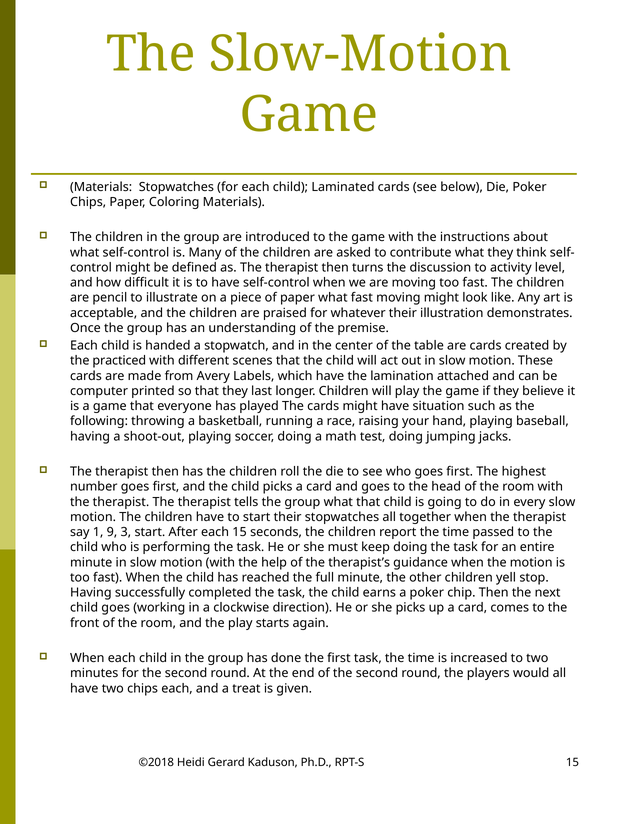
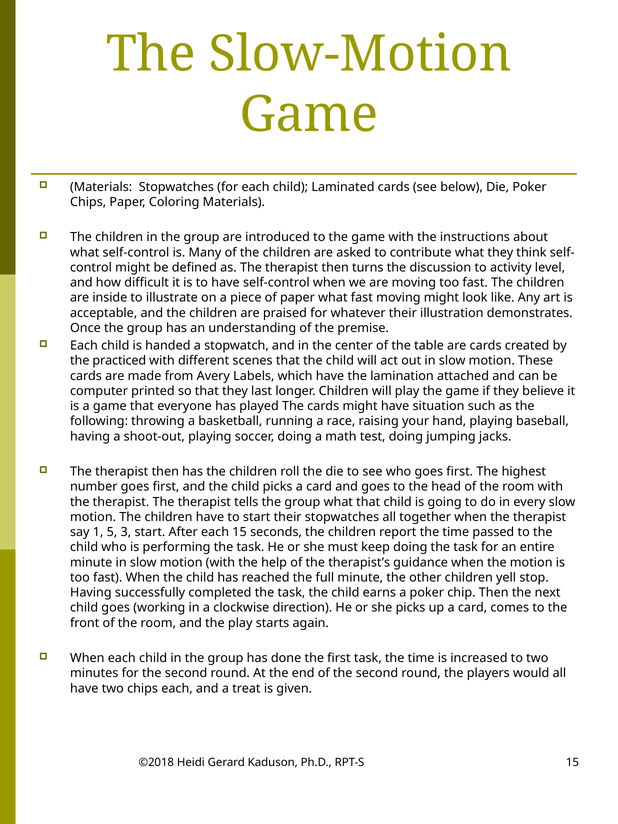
pencil: pencil -> inside
9: 9 -> 5
